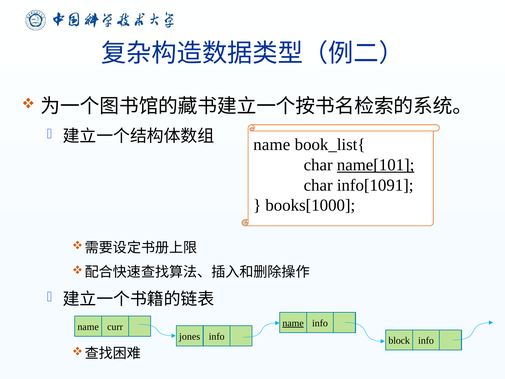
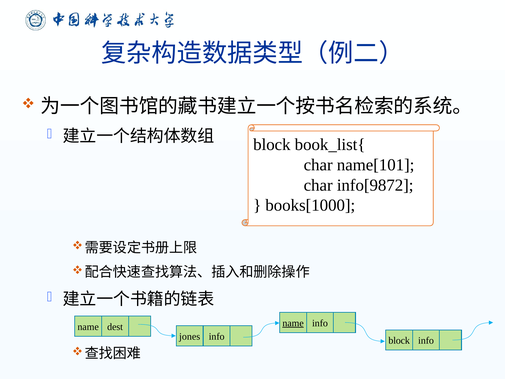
name at (272, 145): name -> block
name[101 underline: present -> none
info[1091: info[1091 -> info[9872
curr: curr -> dest
